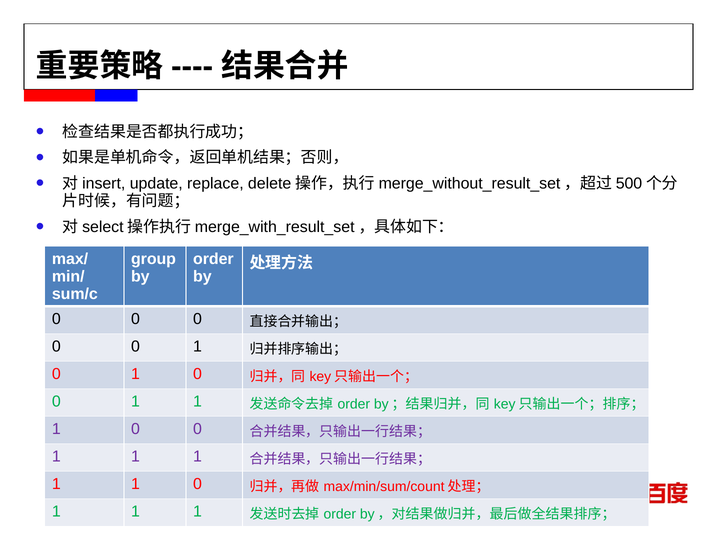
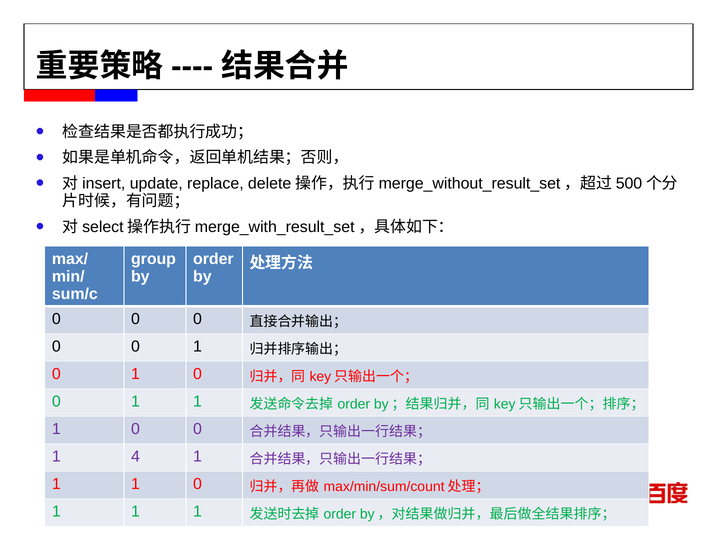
1 at (135, 457): 1 -> 4
